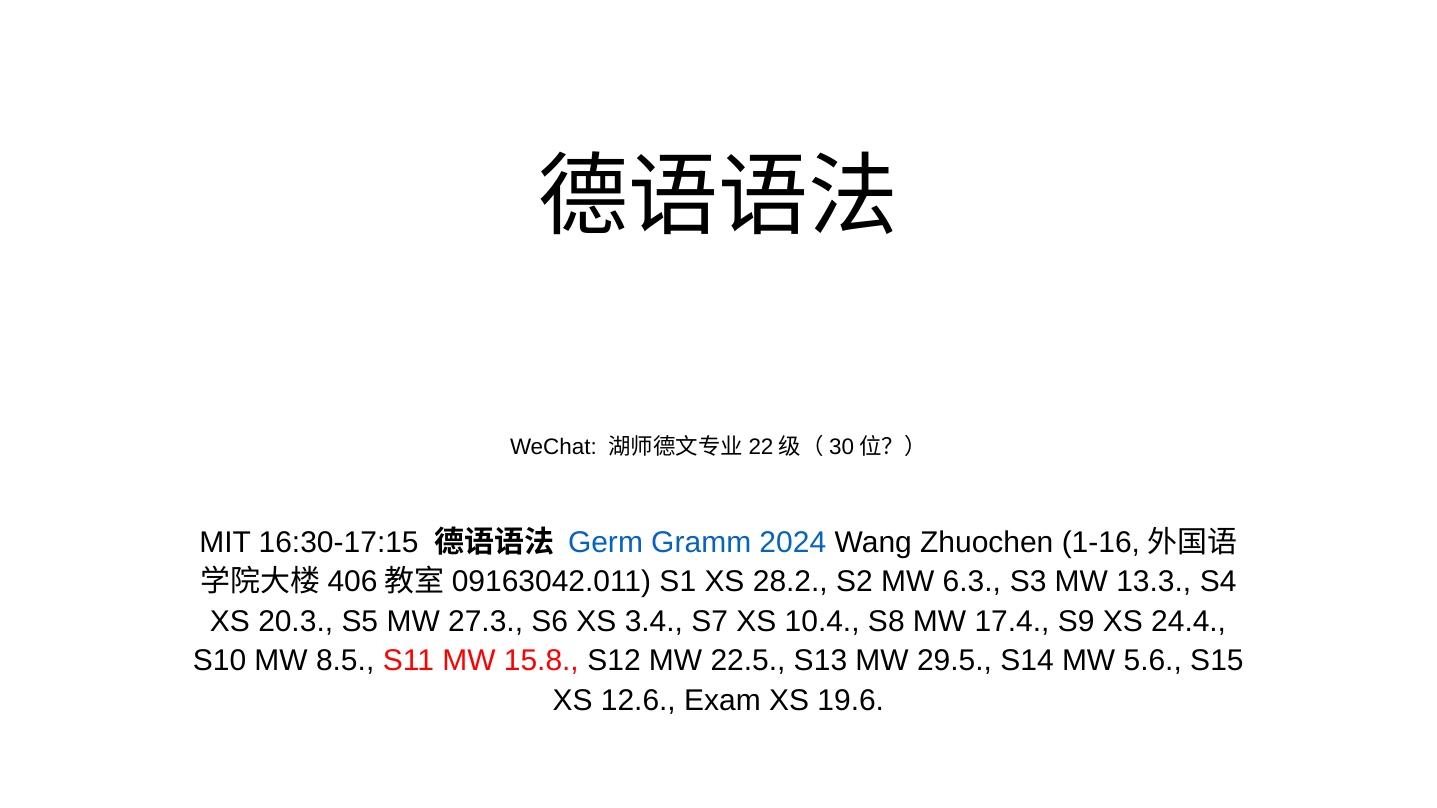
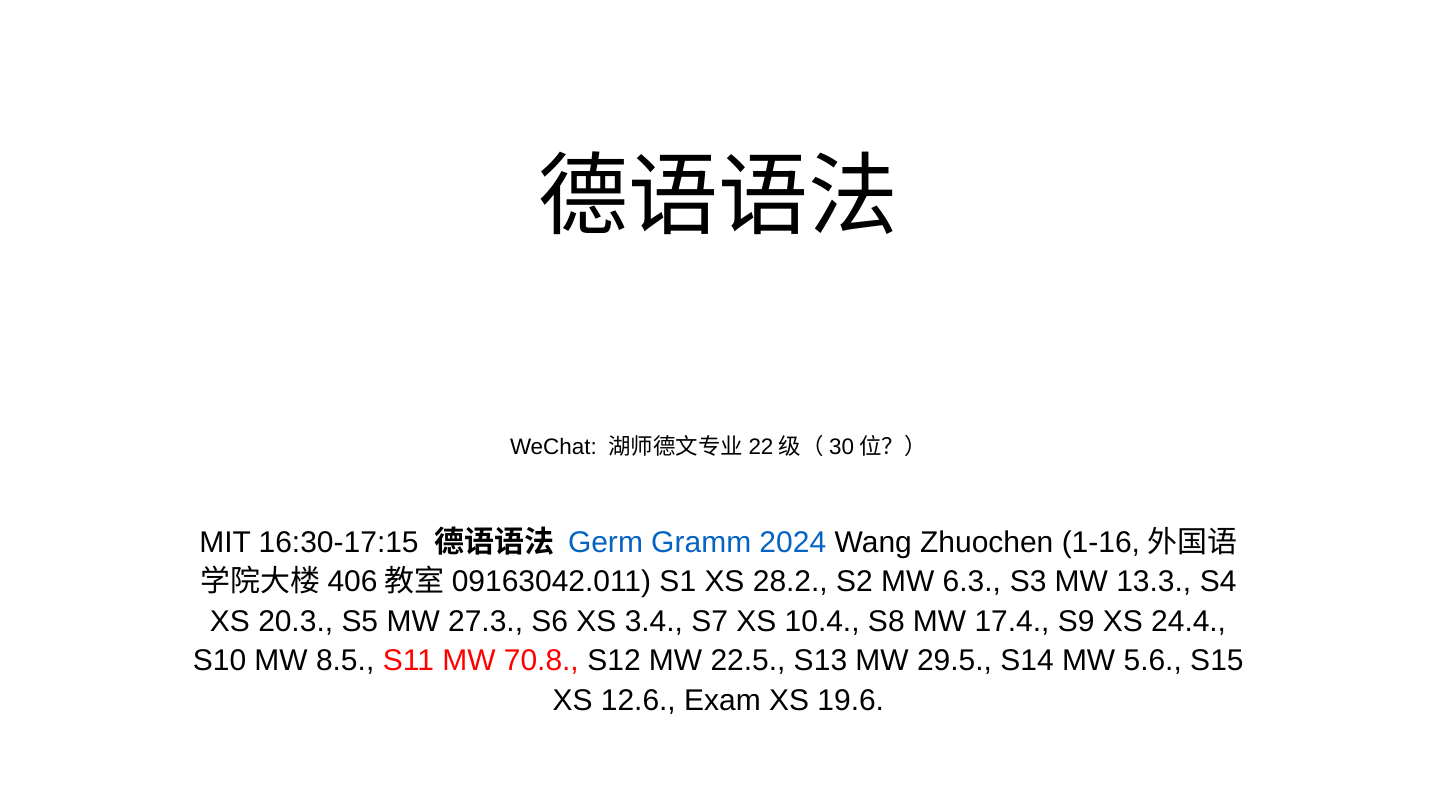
15.8: 15.8 -> 70.8
